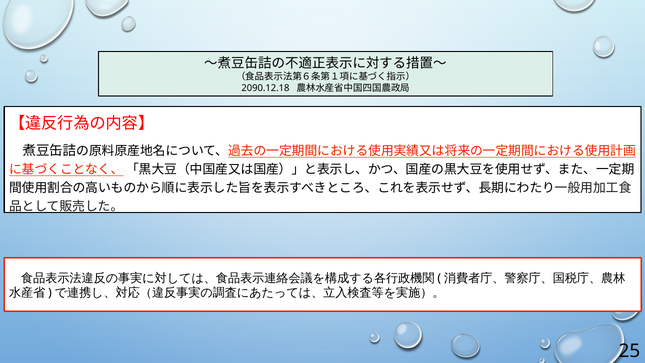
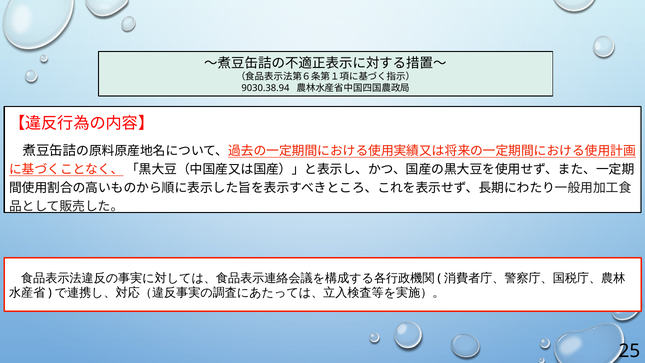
2090.12.18: 2090.12.18 -> 9030.38.94
